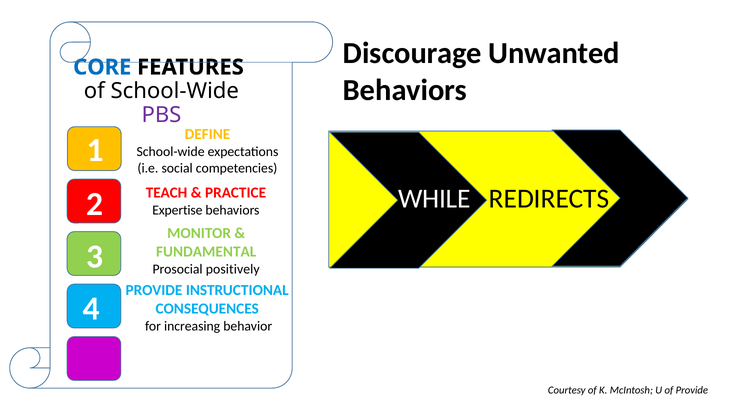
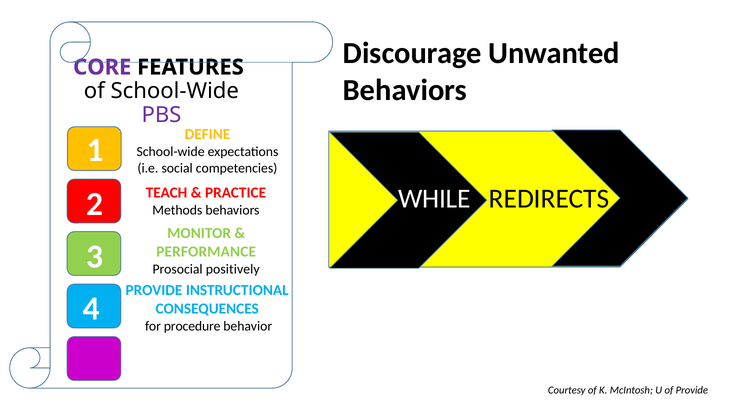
CORE colour: blue -> purple
Expertise: Expertise -> Methods
FUNDAMENTAL: FUNDAMENTAL -> PERFORMANCE
increasing: increasing -> procedure
